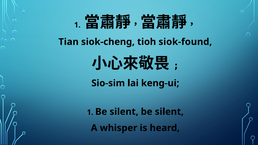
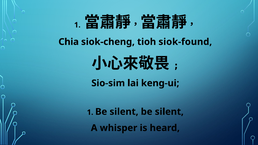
Tian: Tian -> Chia
